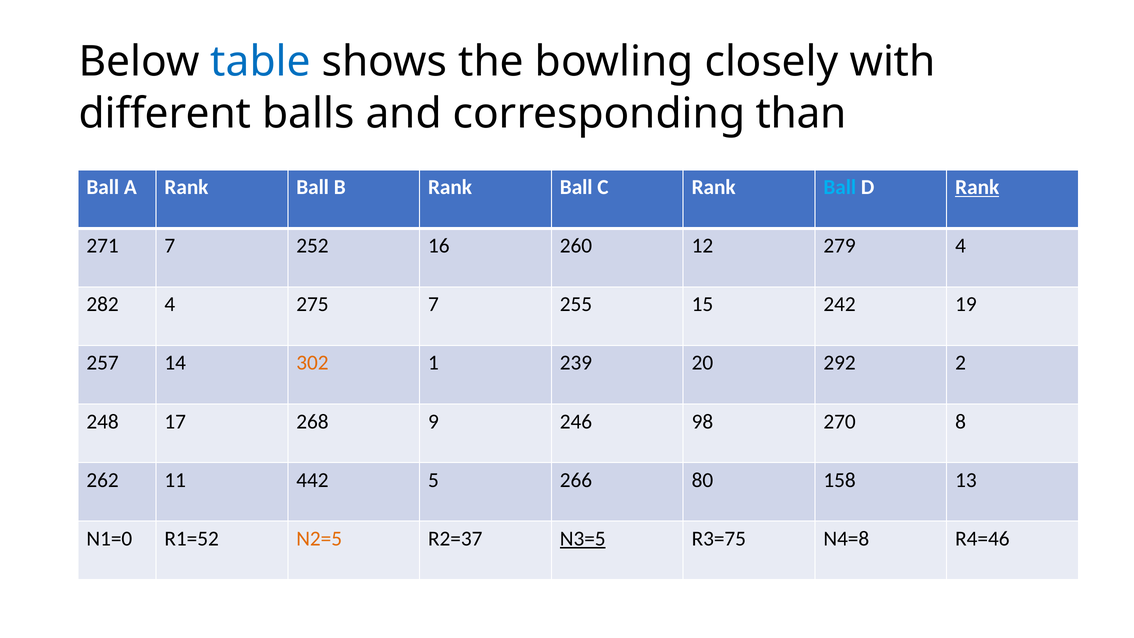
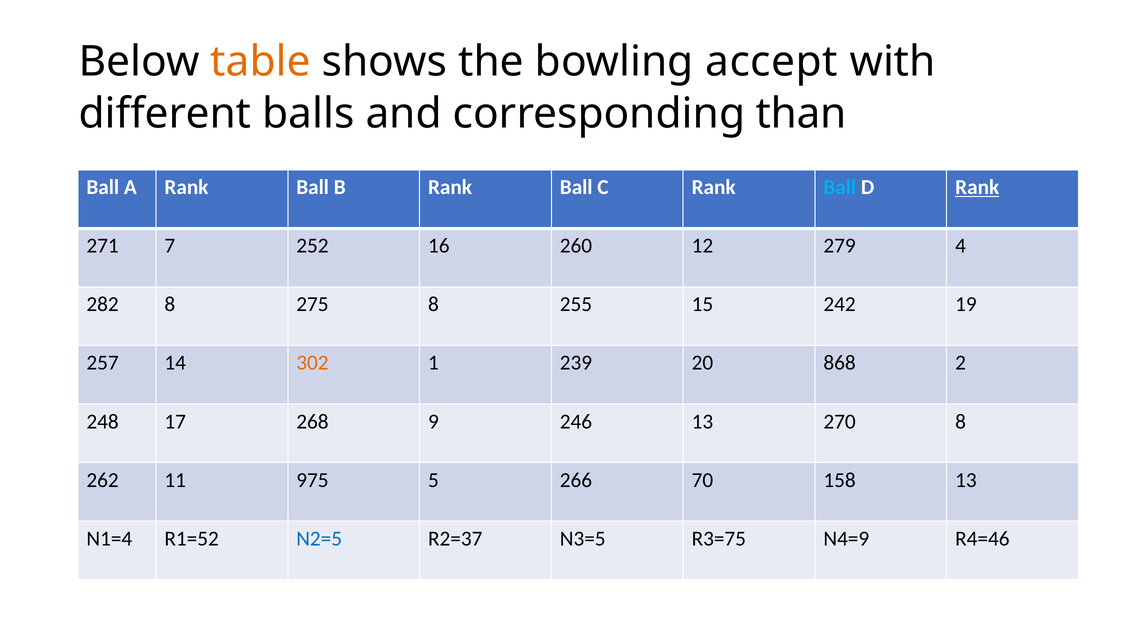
table colour: blue -> orange
closely: closely -> accept
282 4: 4 -> 8
275 7: 7 -> 8
292: 292 -> 868
246 98: 98 -> 13
442: 442 -> 975
80: 80 -> 70
N1=0: N1=0 -> N1=4
N2=5 colour: orange -> blue
N3=5 underline: present -> none
N4=8: N4=8 -> N4=9
